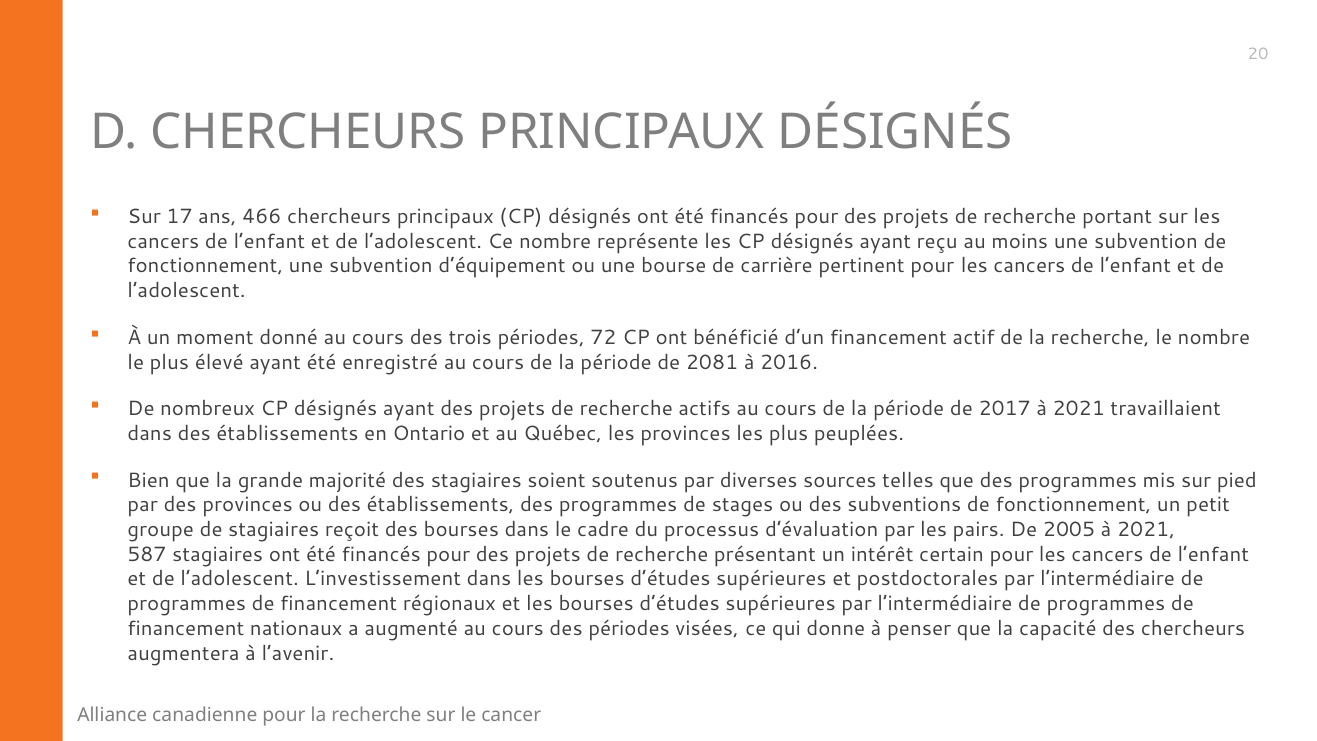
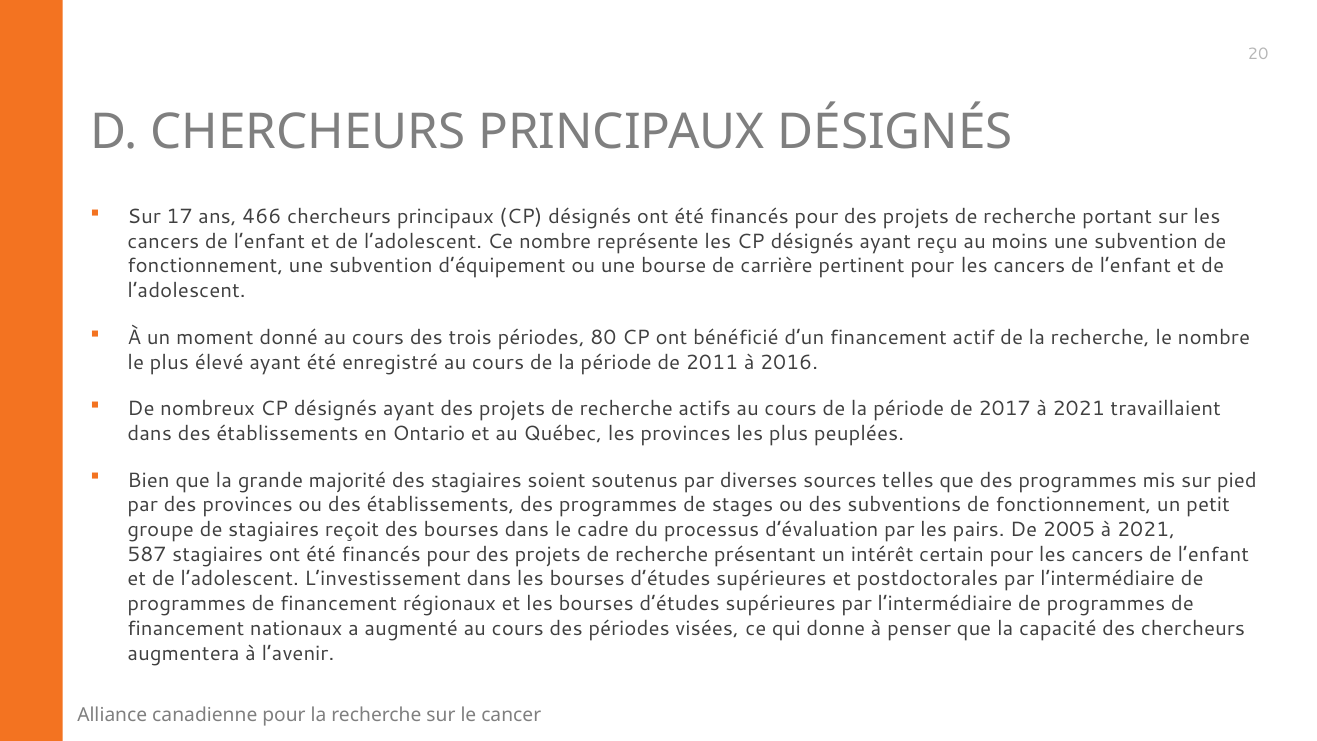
72: 72 -> 80
2081: 2081 -> 2011
